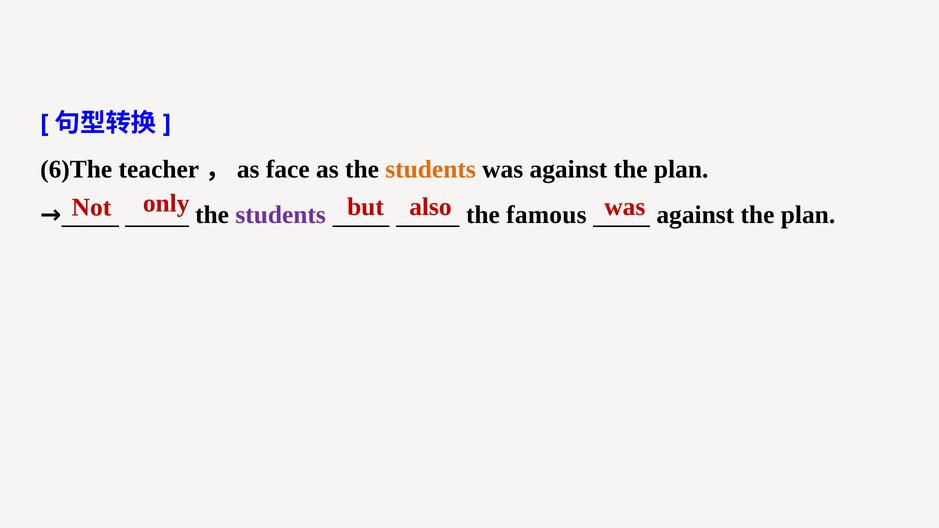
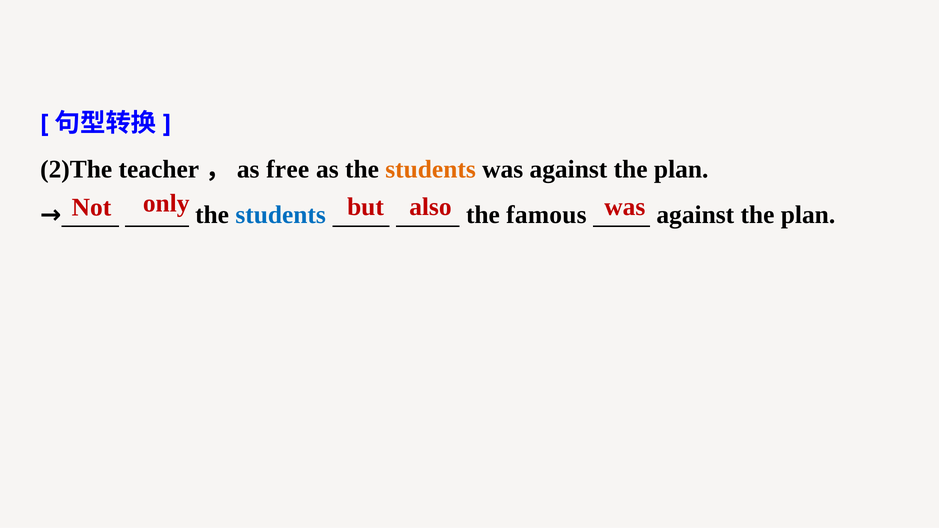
6)The: 6)The -> 2)The
face: face -> free
students at (281, 215) colour: purple -> blue
